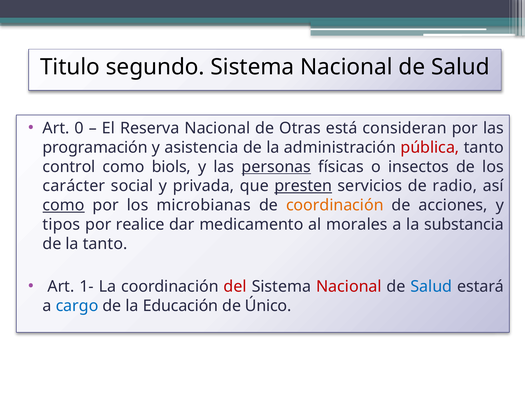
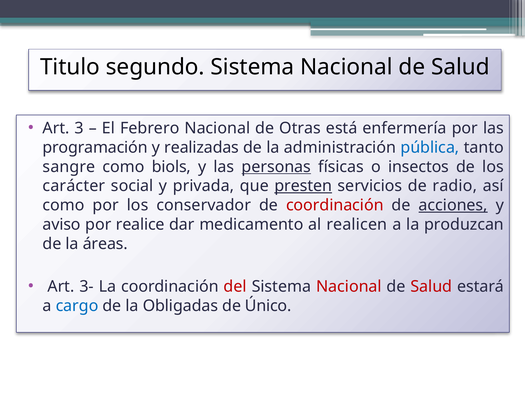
0: 0 -> 3
Reserva: Reserva -> Febrero
consideran: consideran -> enfermería
asistencia: asistencia -> realizadas
pública colour: red -> blue
control: control -> sangre
como at (64, 205) underline: present -> none
microbianas: microbianas -> conservador
coordinación at (335, 205) colour: orange -> red
acciones underline: none -> present
tipos: tipos -> aviso
morales: morales -> realicen
substancia: substancia -> produzcan
la tanto: tanto -> áreas
1-: 1- -> 3-
Salud at (431, 286) colour: blue -> red
Educación: Educación -> Obligadas
